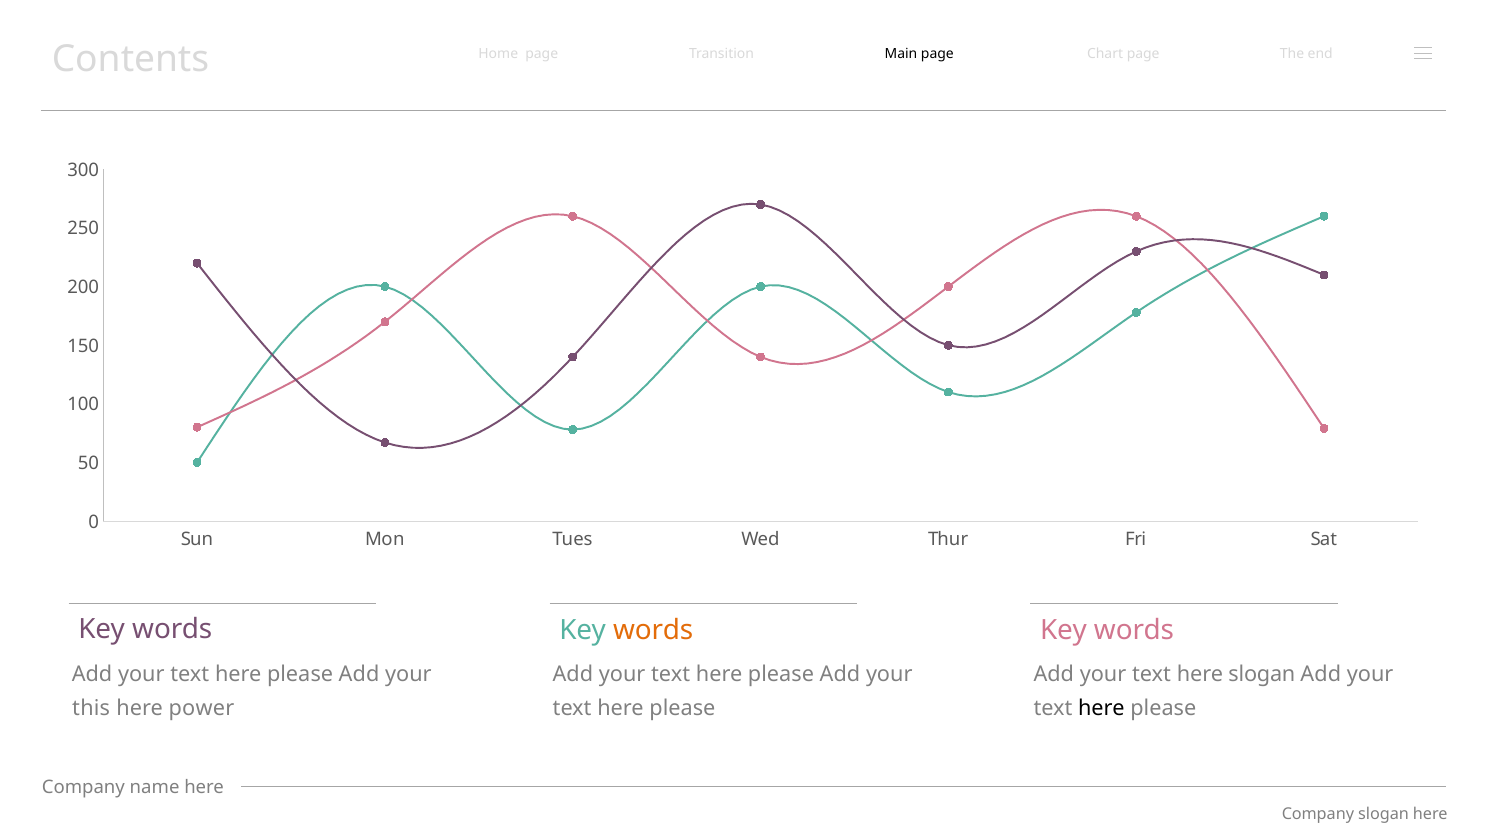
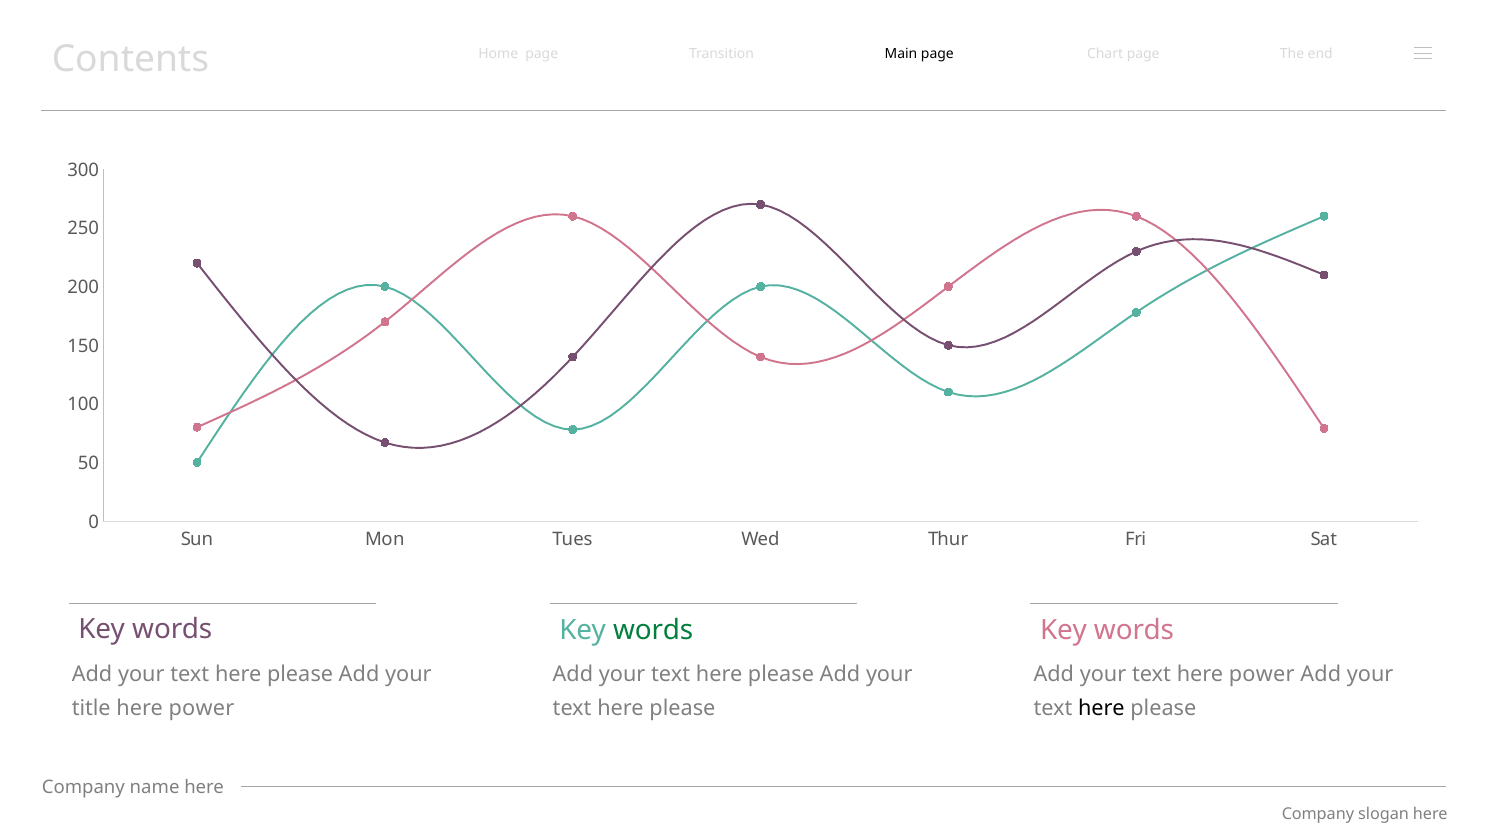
words at (653, 629) colour: orange -> green
text here slogan: slogan -> power
this: this -> title
